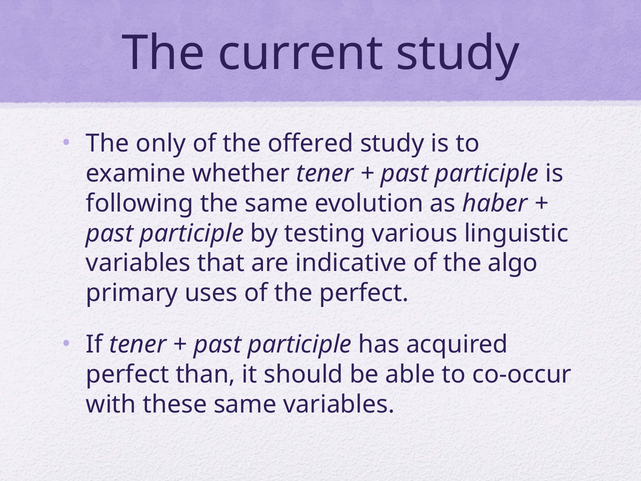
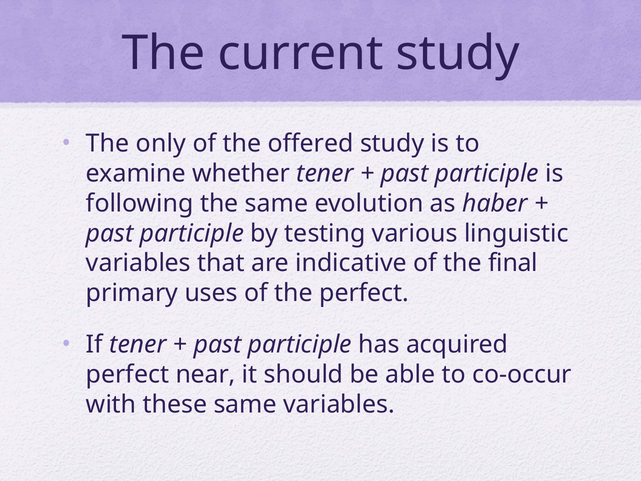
algo: algo -> final
than: than -> near
